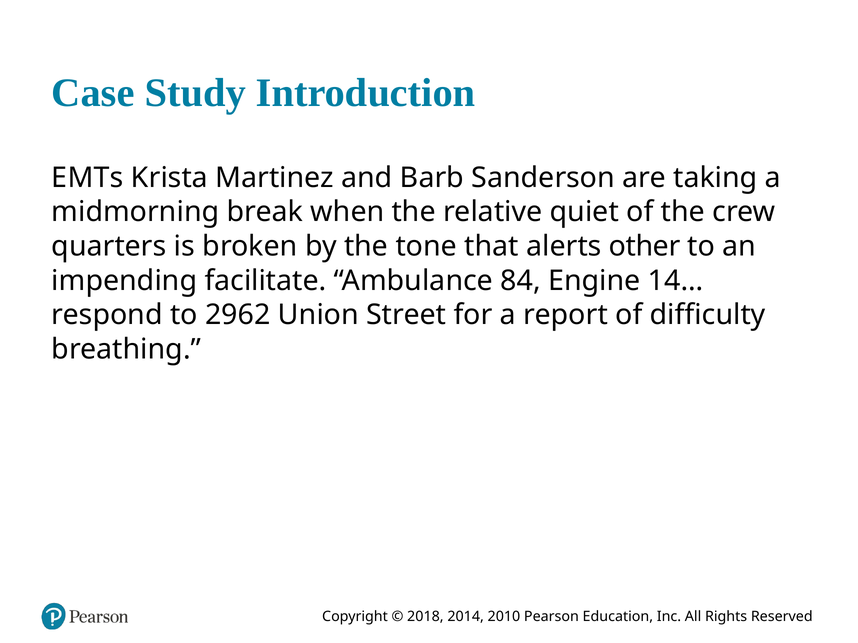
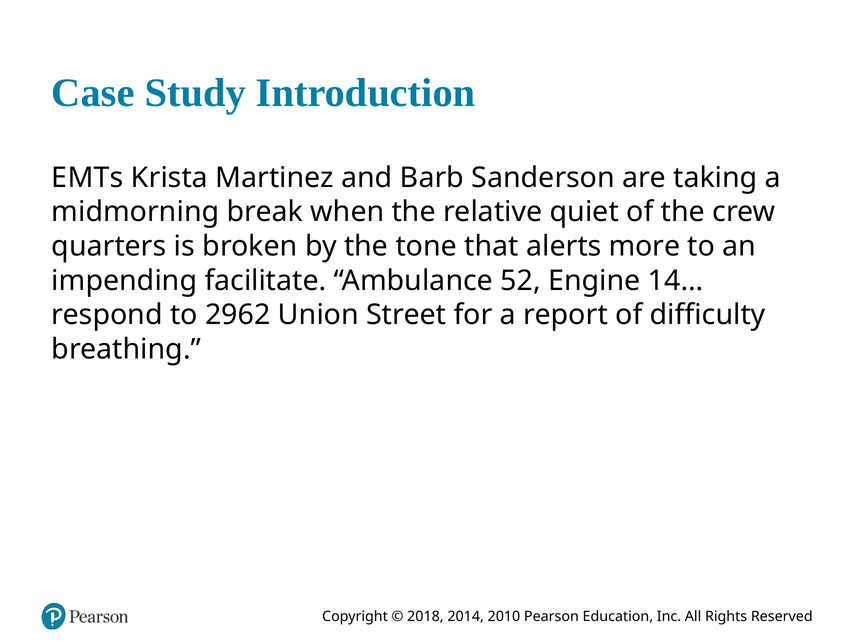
other: other -> more
84: 84 -> 52
